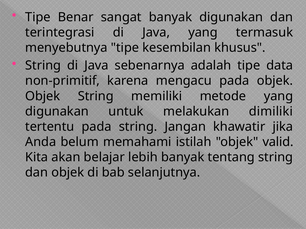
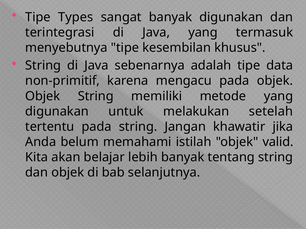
Benar: Benar -> Types
dimiliki: dimiliki -> setelah
